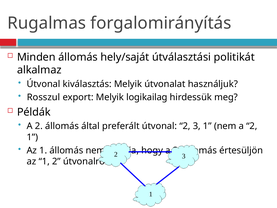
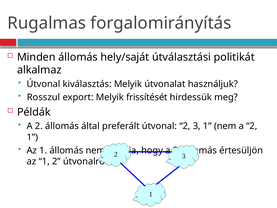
logikailag: logikailag -> frissítését
